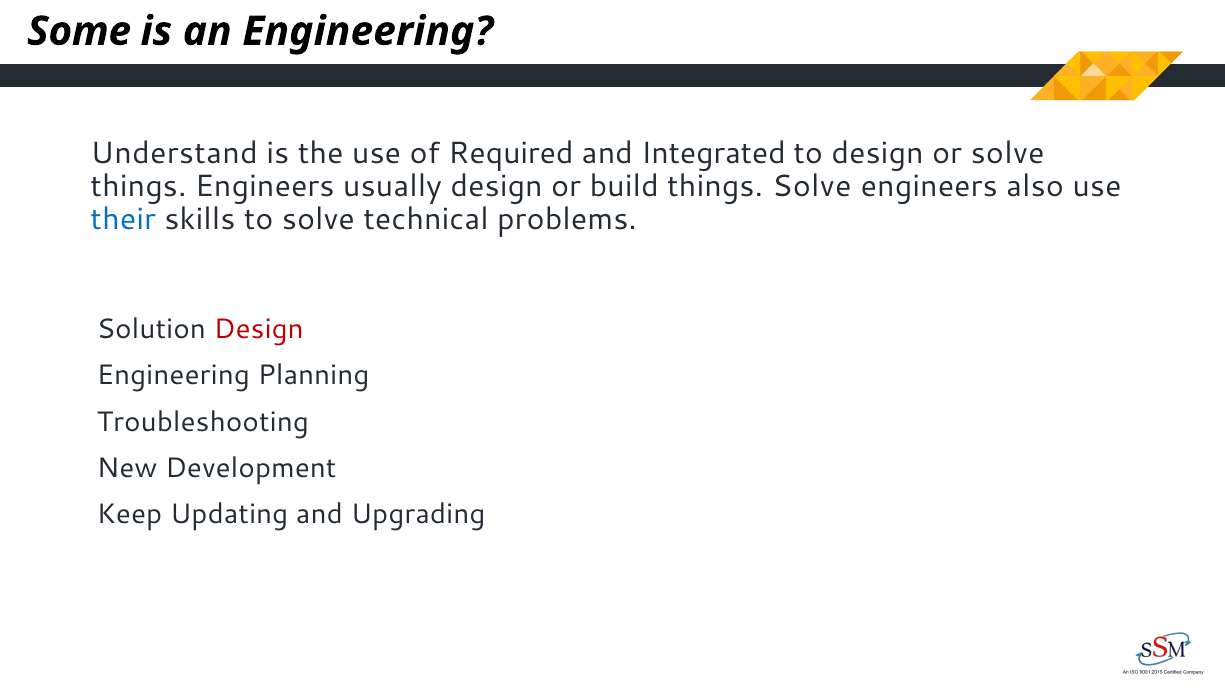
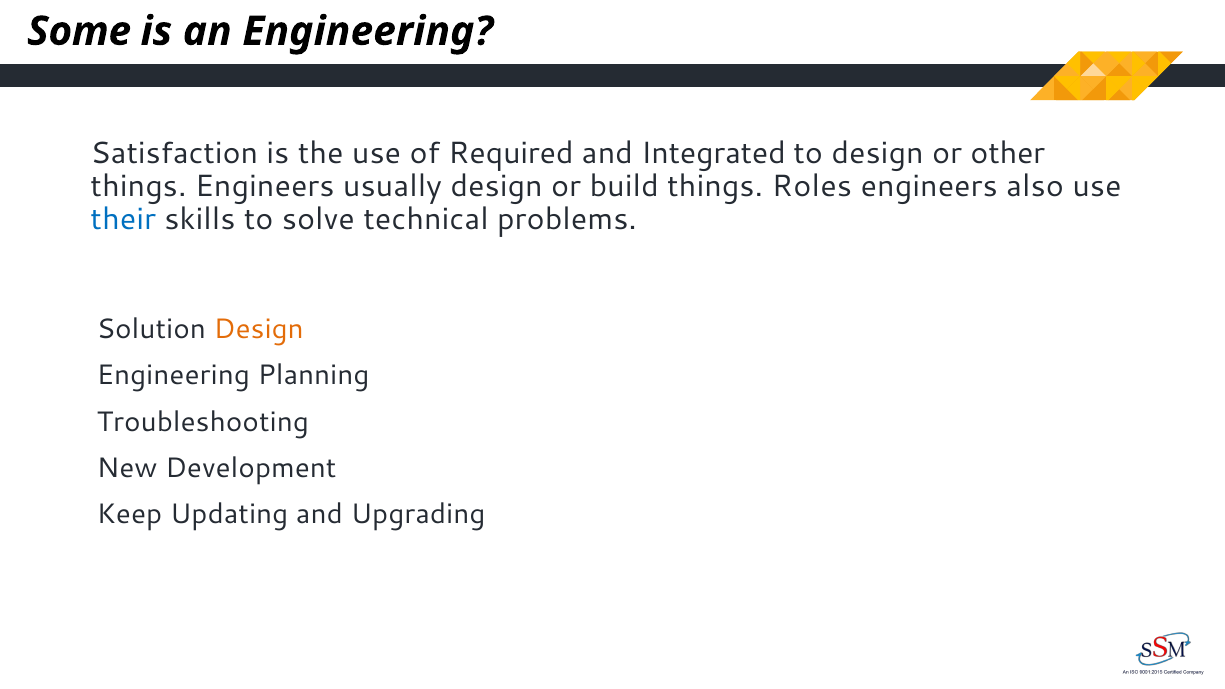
Understand: Understand -> Satisfaction
or solve: solve -> other
things Solve: Solve -> Roles
Design at (259, 329) colour: red -> orange
